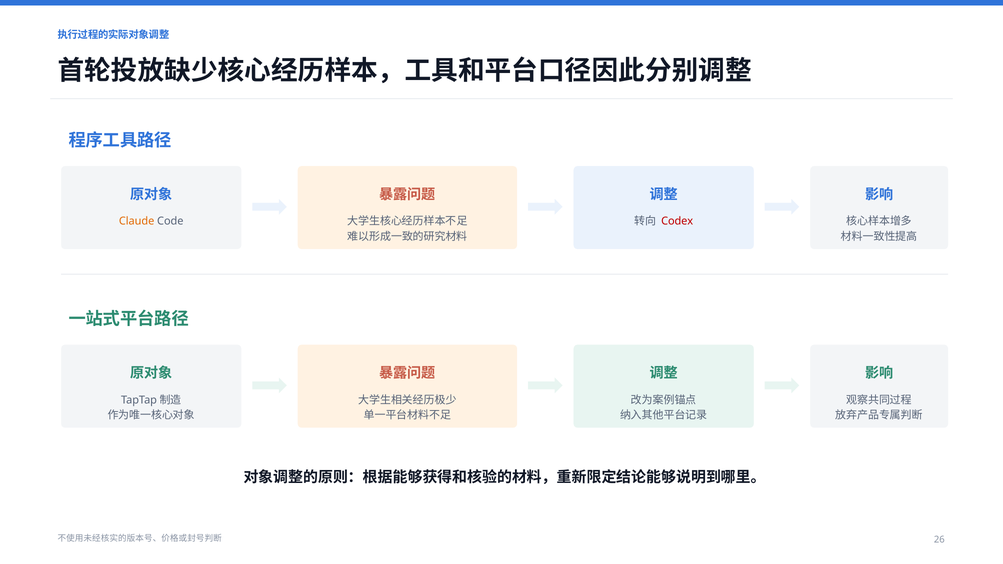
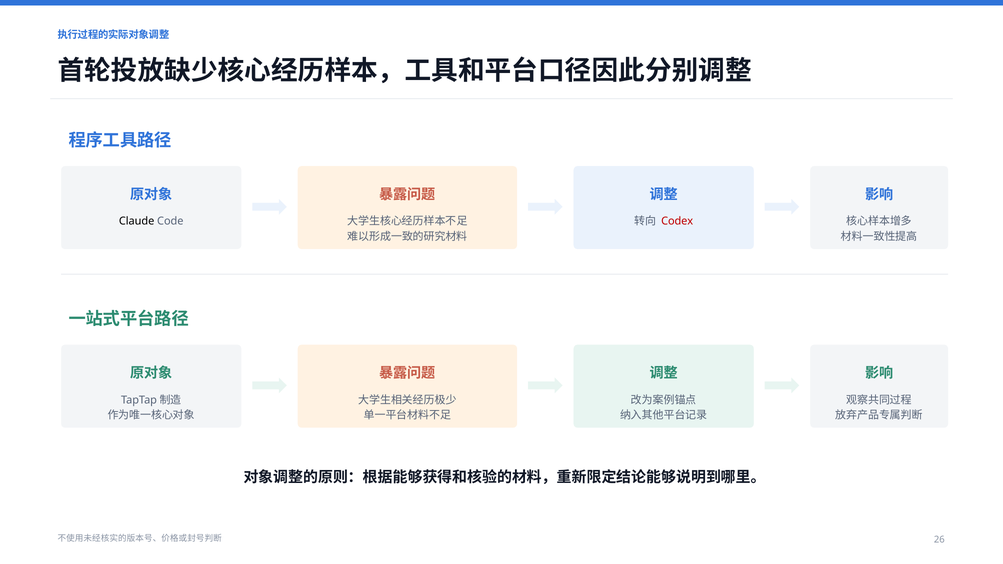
Claude colour: orange -> black
